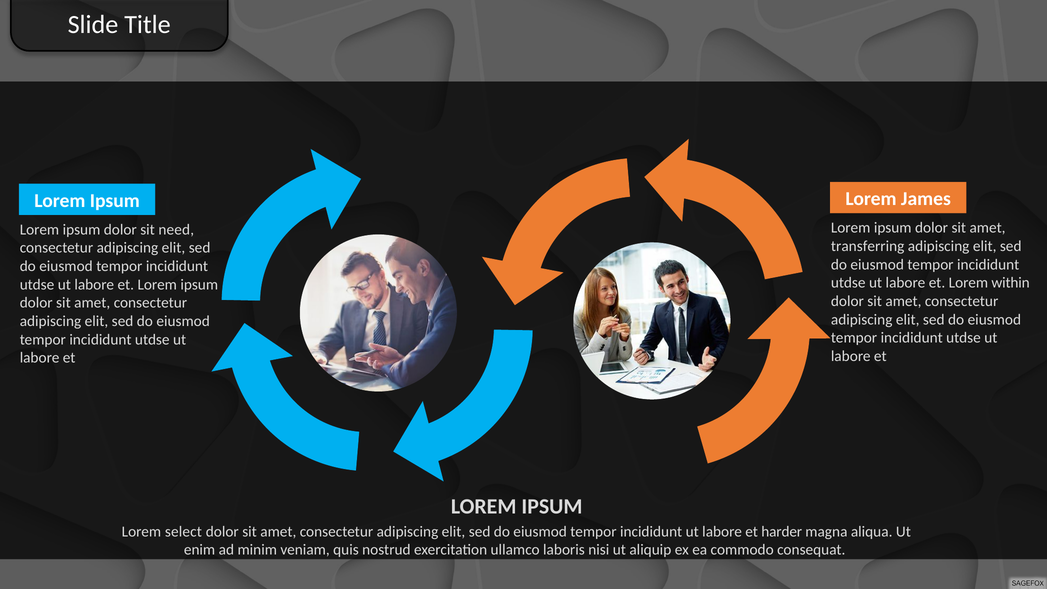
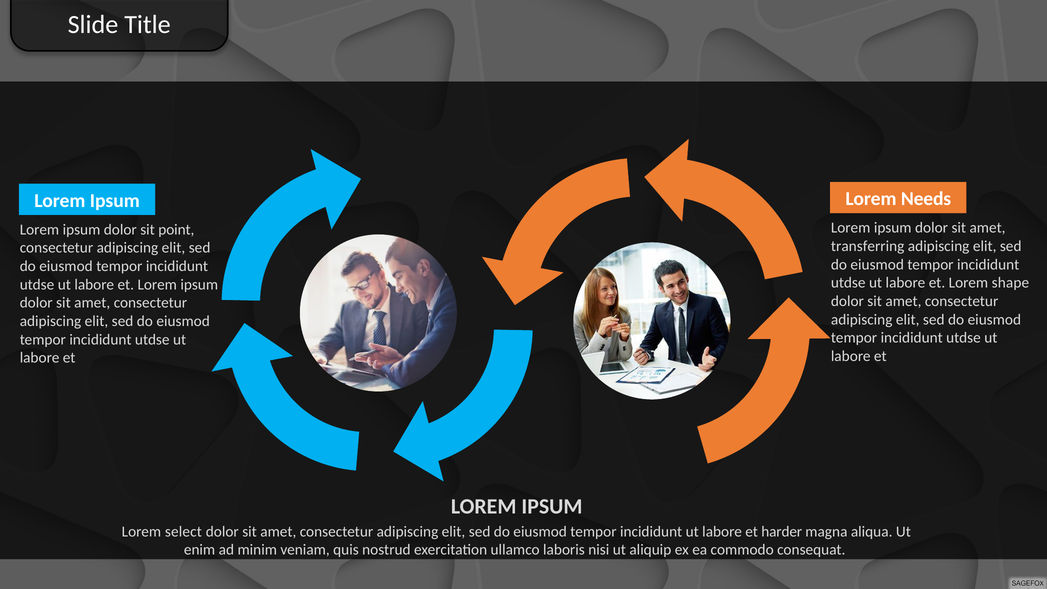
James: James -> Needs
need: need -> point
within: within -> shape
